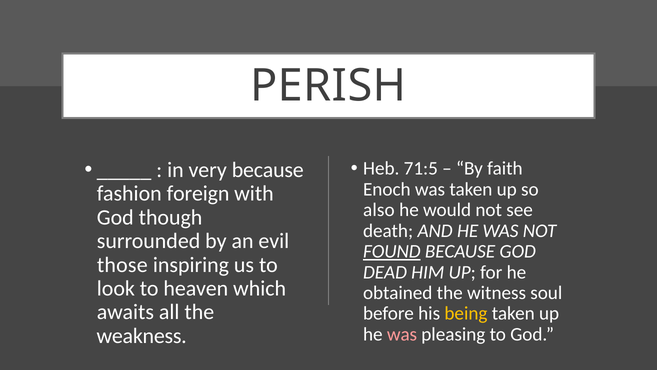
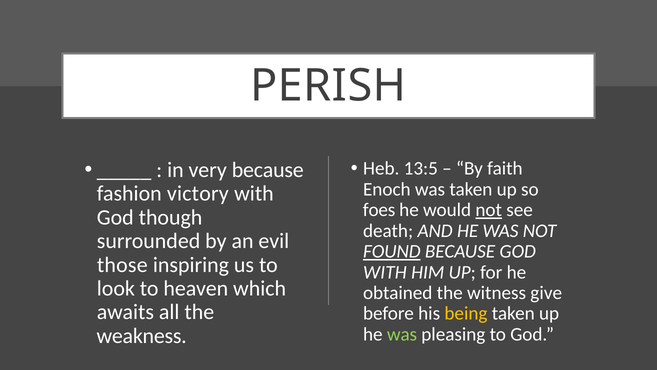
71:5: 71:5 -> 13:5
foreign: foreign -> victory
also: also -> foes
not at (489, 210) underline: none -> present
DEAD at (385, 272): DEAD -> WITH
soul: soul -> give
was at (402, 334) colour: pink -> light green
